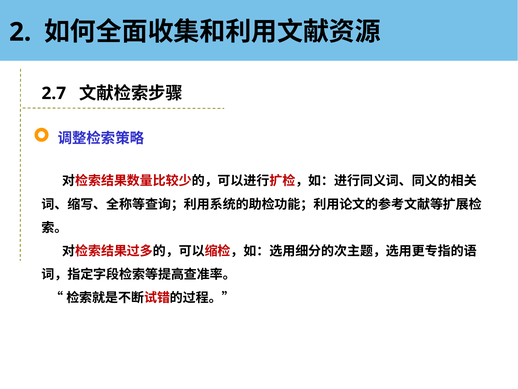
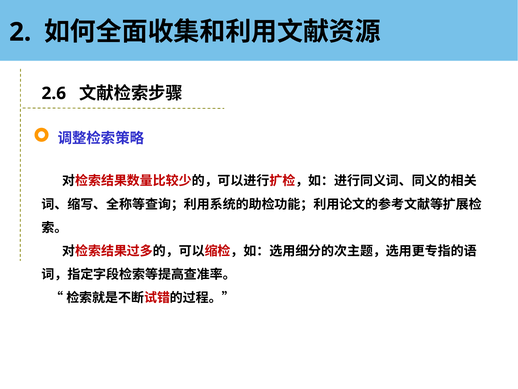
2.7: 2.7 -> 2.6
